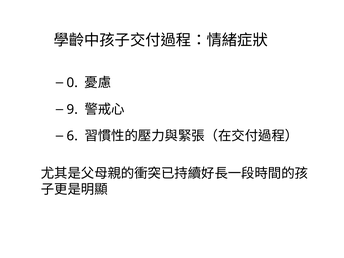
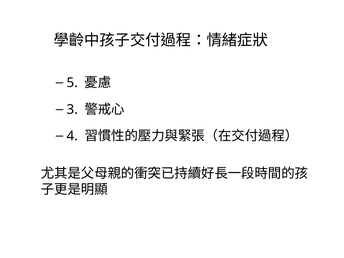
0: 0 -> 5
9: 9 -> 3
6: 6 -> 4
